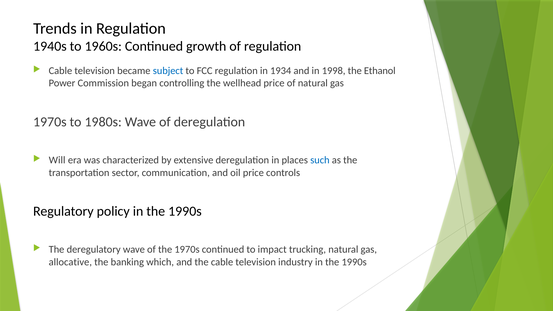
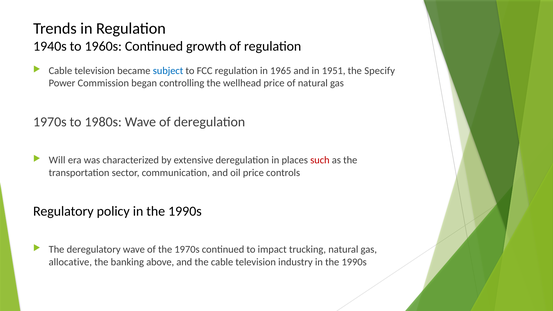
1934: 1934 -> 1965
1998: 1998 -> 1951
Ethanol: Ethanol -> Specify
such colour: blue -> red
which: which -> above
